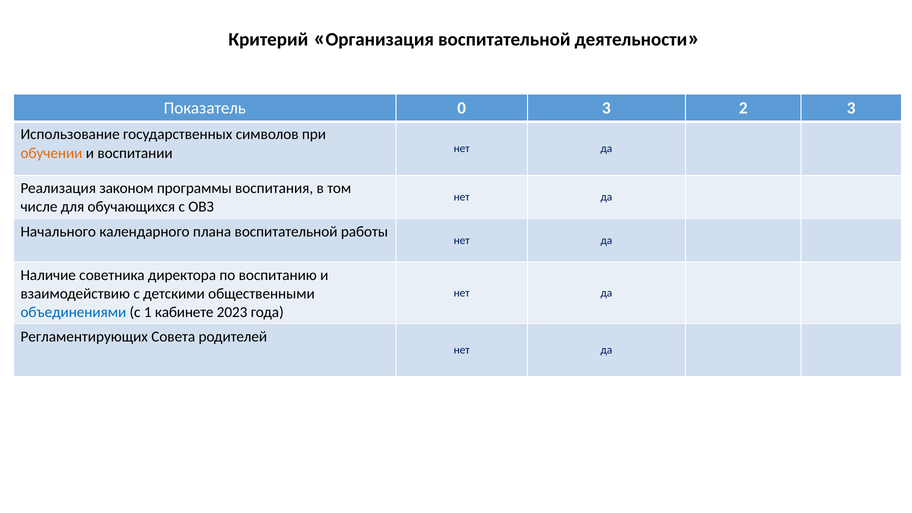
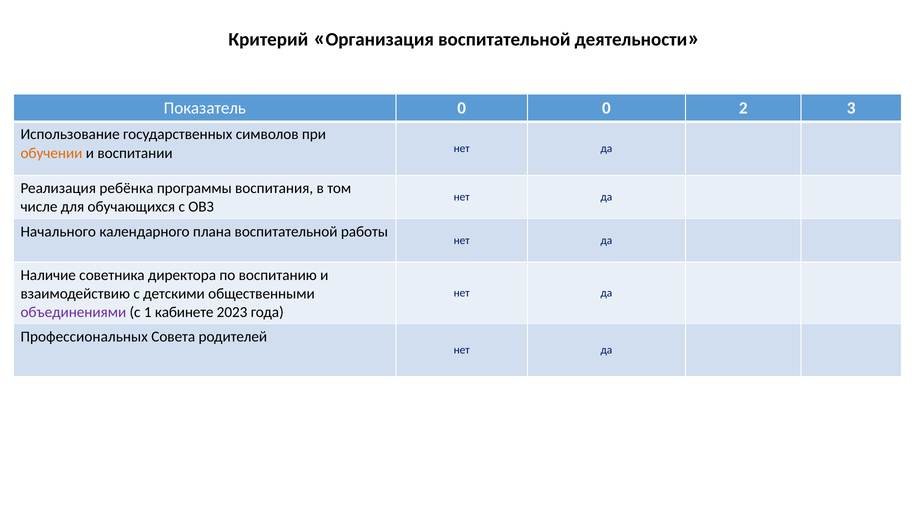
0 3: 3 -> 0
законом: законом -> ребёнка
объединениями colour: blue -> purple
Регламентирующих: Регламентирующих -> Профессиональных
